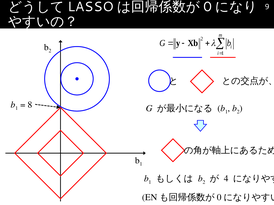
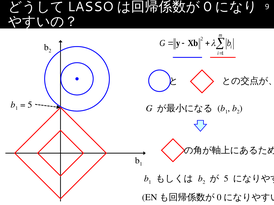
8 at (30, 105): 8 -> 5
4 at (226, 179): 4 -> 5
